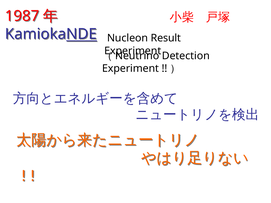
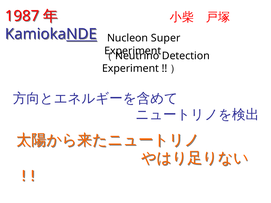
Result: Result -> Super
